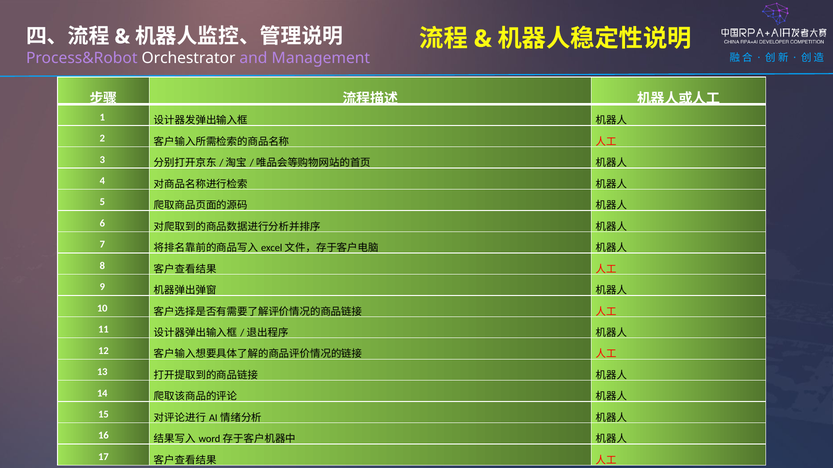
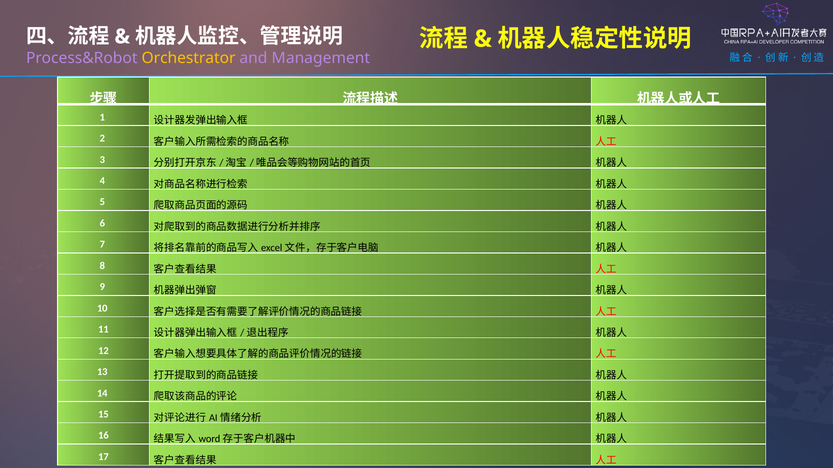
Orchestrator colour: white -> yellow
